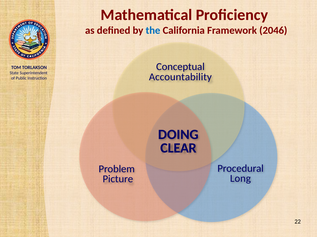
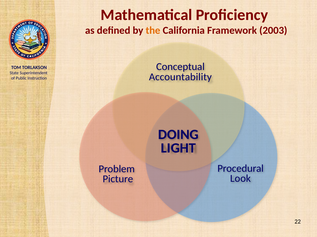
the colour: blue -> orange
2046: 2046 -> 2003
CLEAR: CLEAR -> LIGHT
Long: Long -> Look
